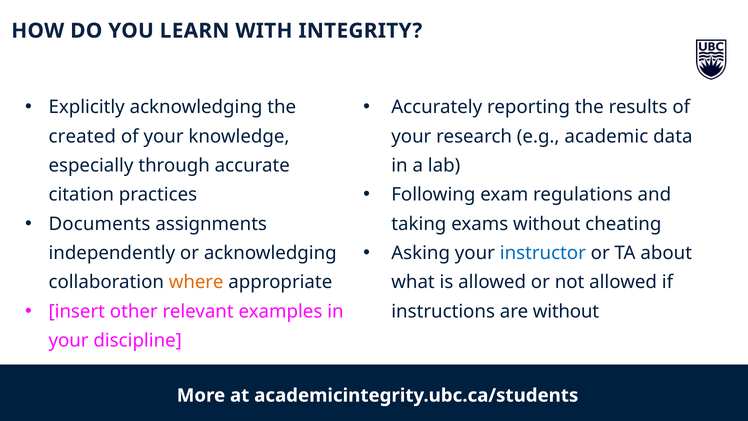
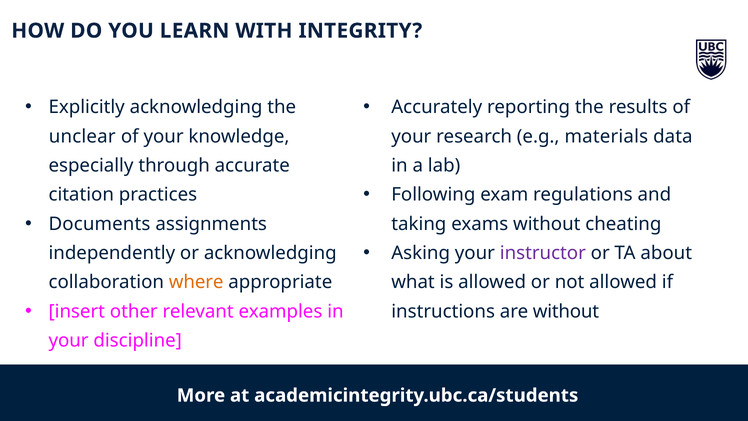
created: created -> unclear
academic: academic -> materials
instructor colour: blue -> purple
